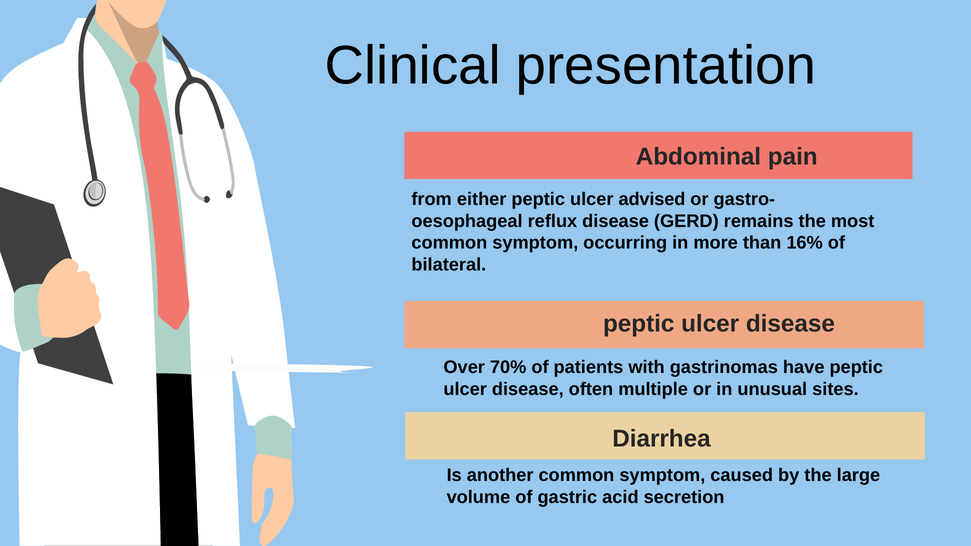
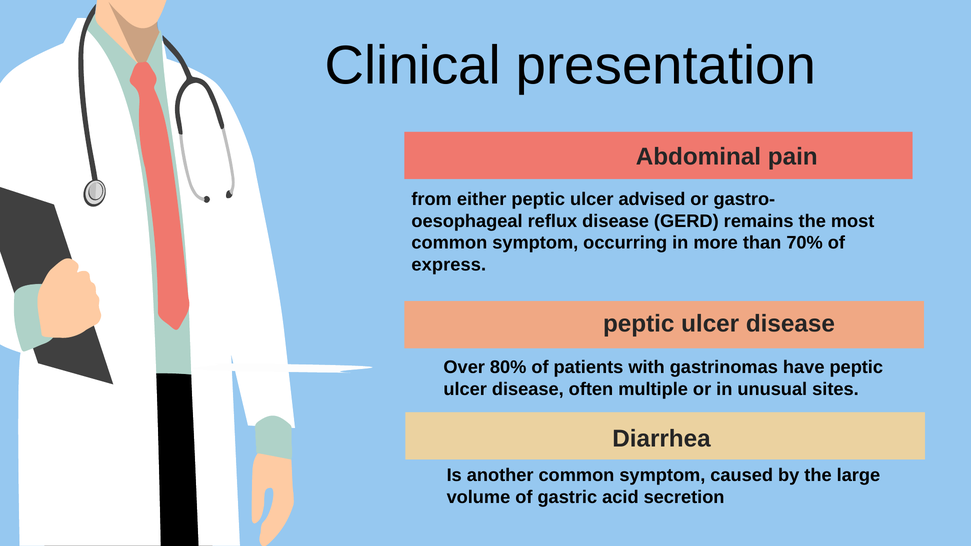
16%: 16% -> 70%
bilateral: bilateral -> express
70%: 70% -> 80%
